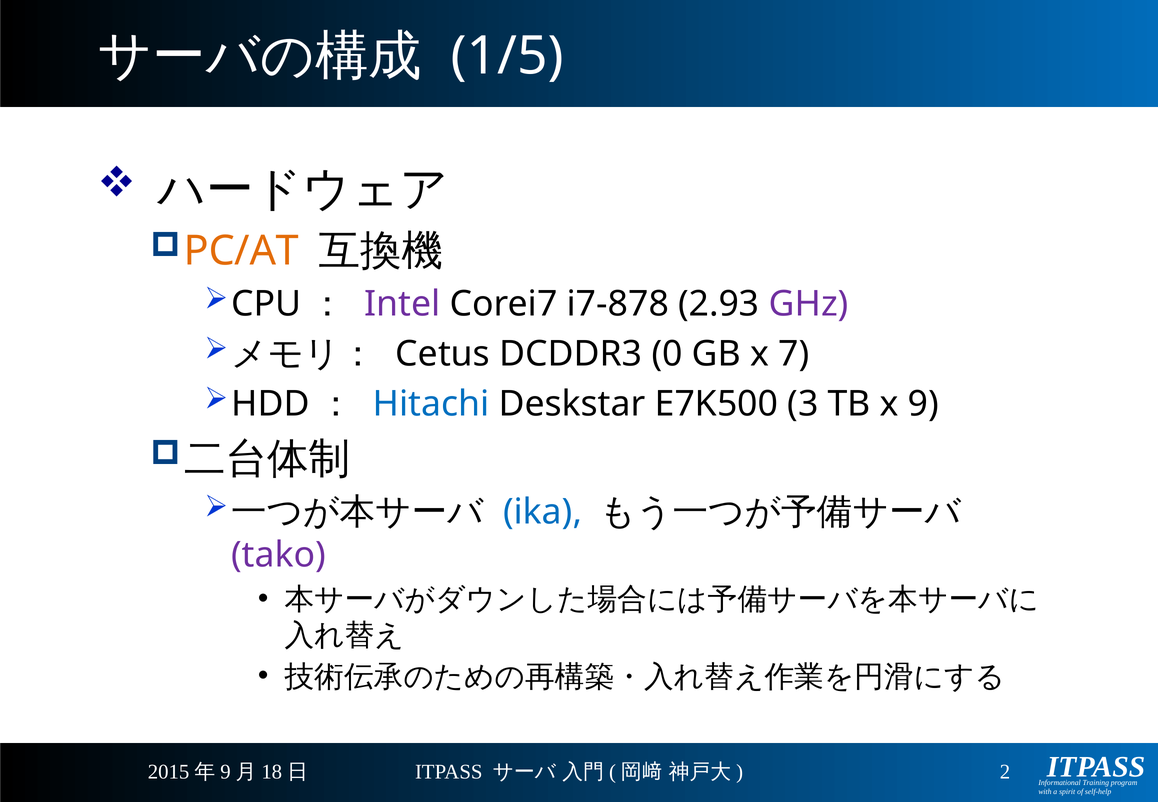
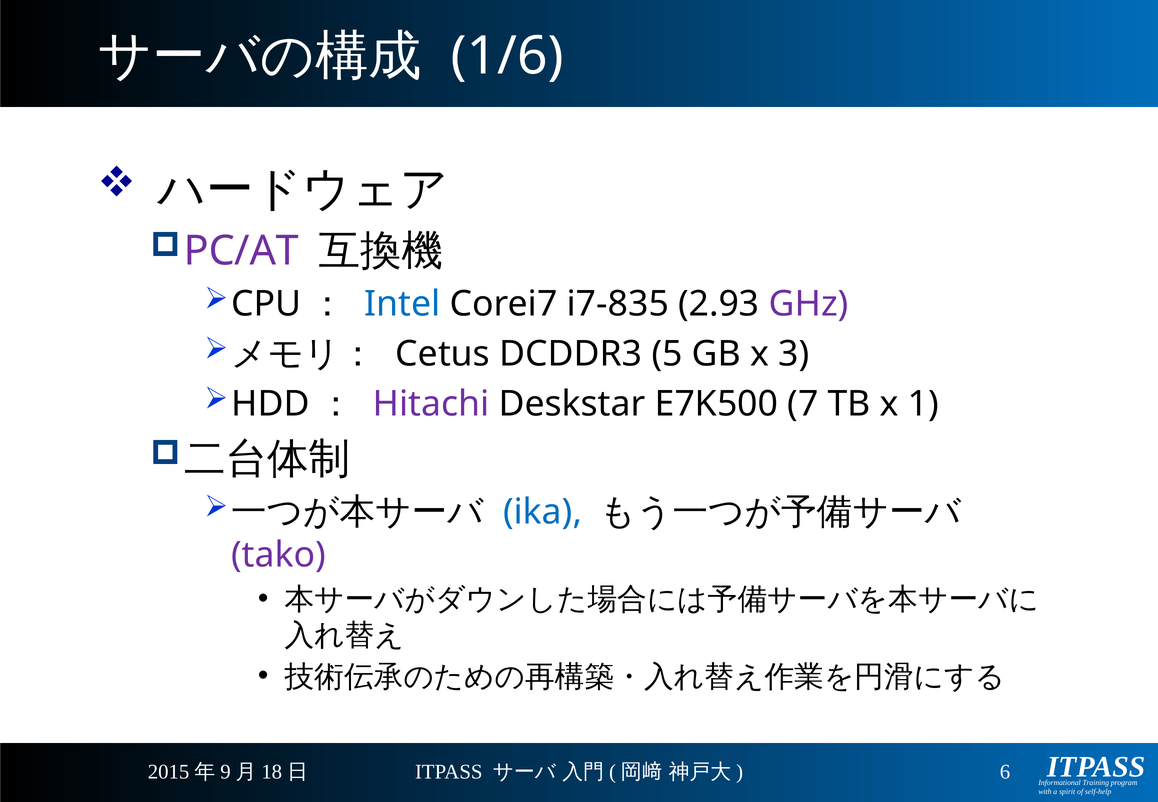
1/5: 1/5 -> 1/6
PC/AT colour: orange -> purple
Intel colour: purple -> blue
i7-878: i7-878 -> i7-835
0: 0 -> 5
7: 7 -> 3
Hitachi colour: blue -> purple
3: 3 -> 7
9: 9 -> 1
2: 2 -> 6
